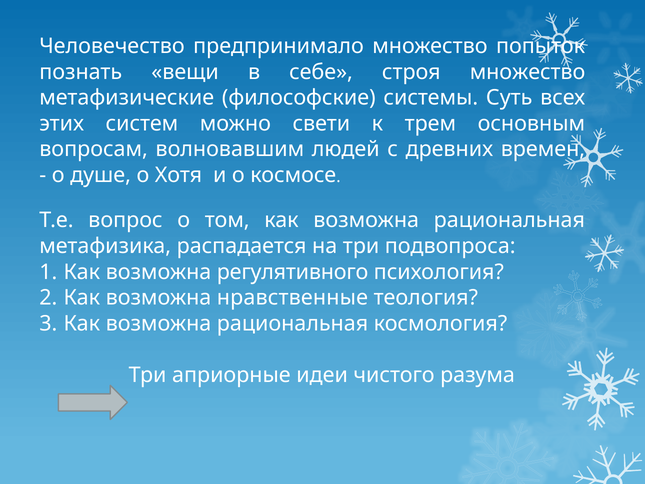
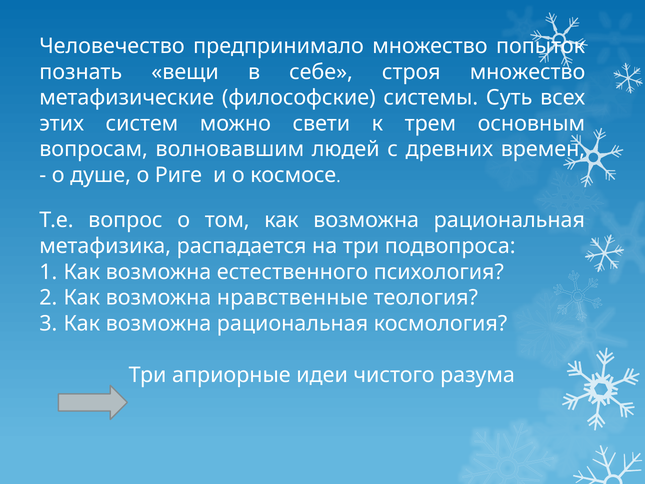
Хотя: Хотя -> Риге
регулятивного: регулятивного -> естественного
